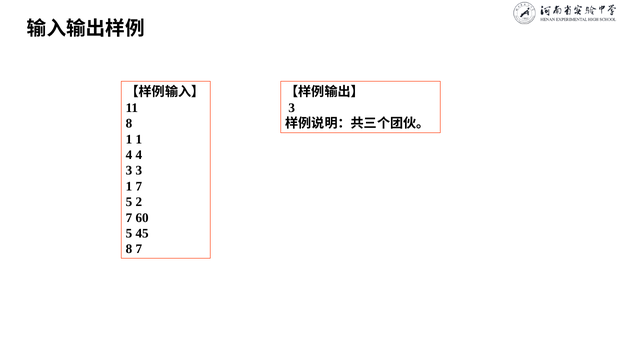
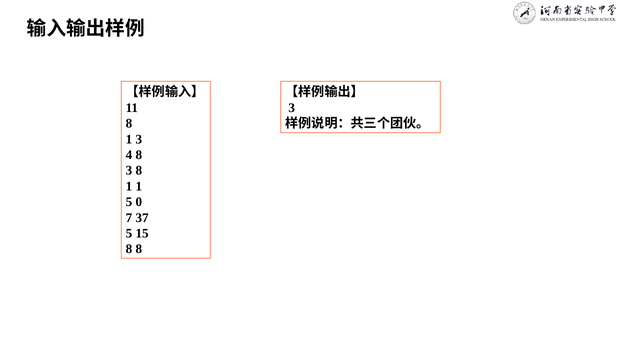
1 1: 1 -> 3
4 4: 4 -> 8
3 3: 3 -> 8
1 7: 7 -> 1
2: 2 -> 0
60: 60 -> 37
45: 45 -> 15
8 7: 7 -> 8
